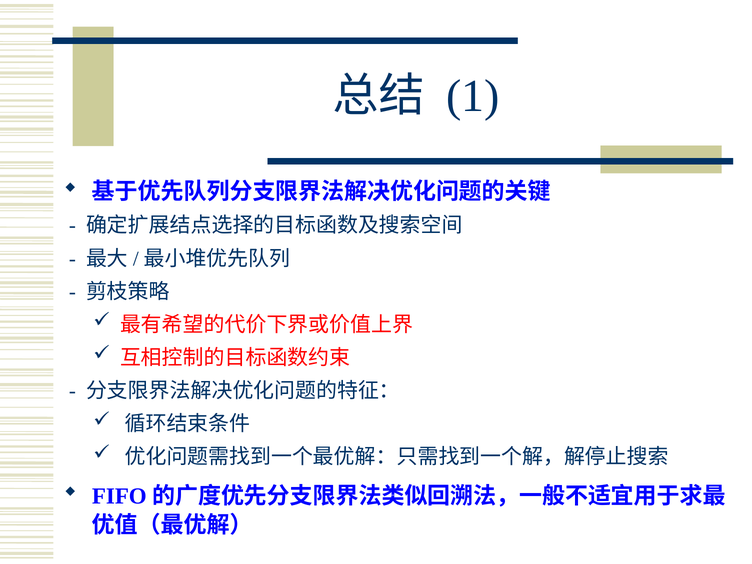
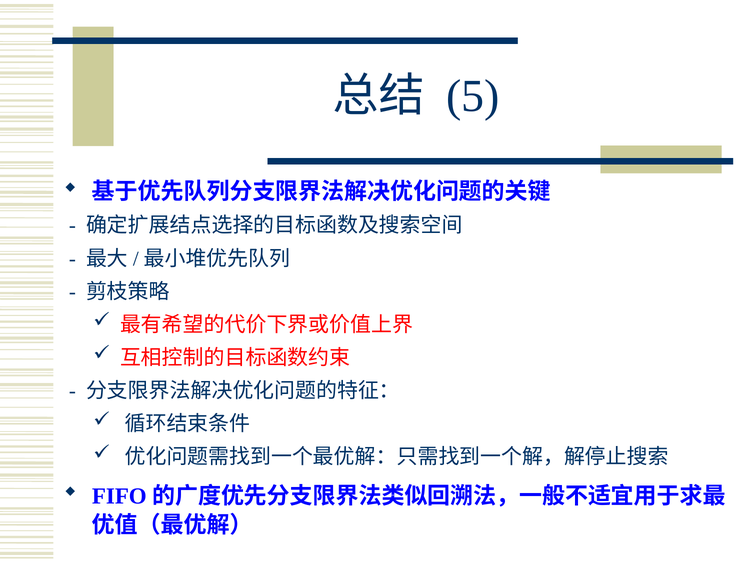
1: 1 -> 5
